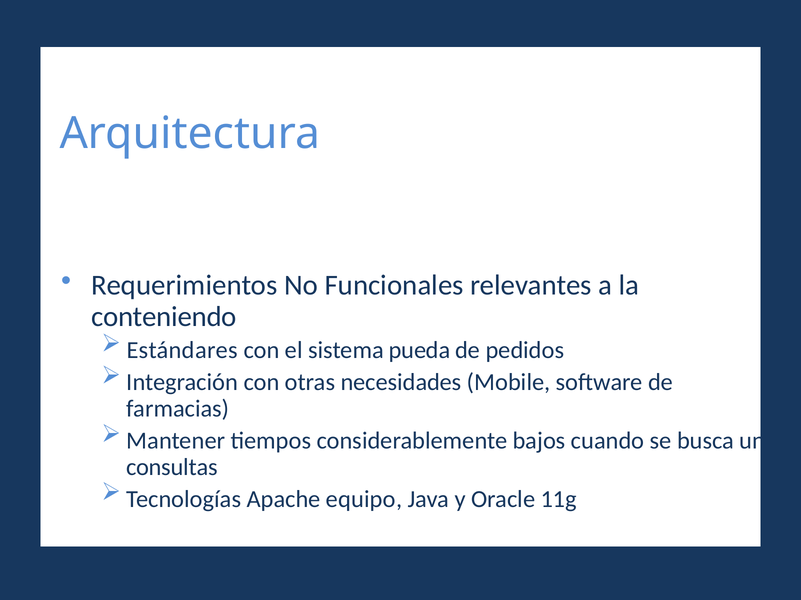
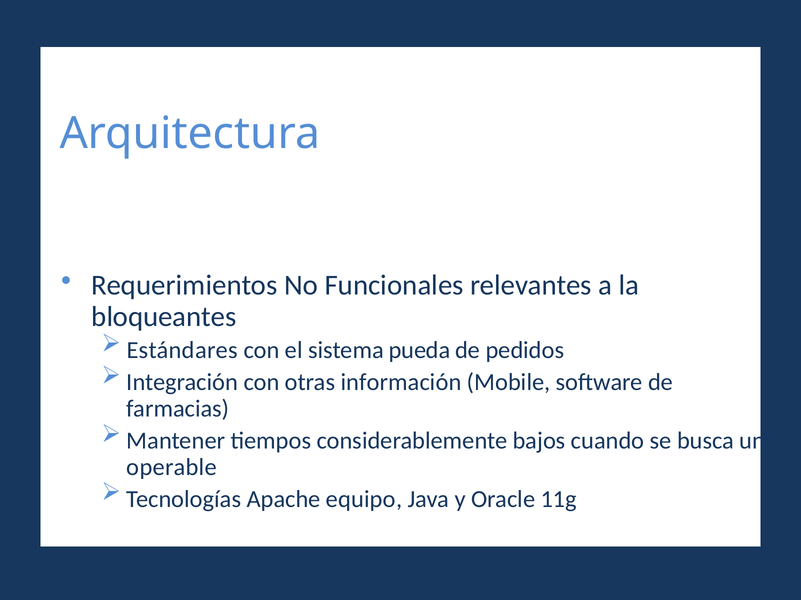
conteniendo: conteniendo -> bloqueantes
necesidades: necesidades -> información
consultas: consultas -> operable
